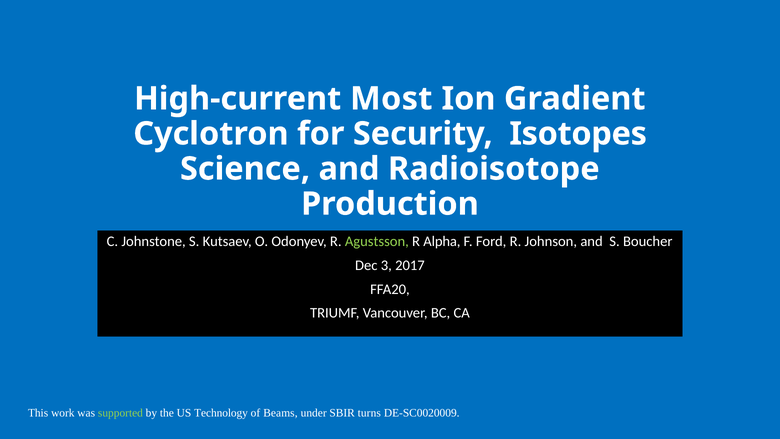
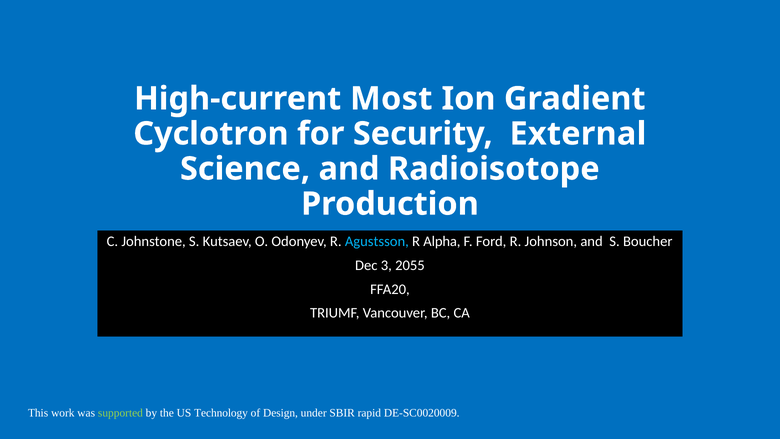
Isotopes: Isotopes -> External
Agustsson colour: light green -> light blue
2017: 2017 -> 2055
Beams: Beams -> Design
turns: turns -> rapid
